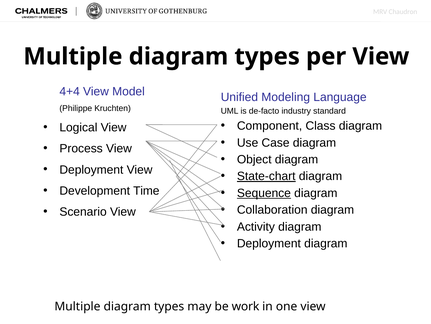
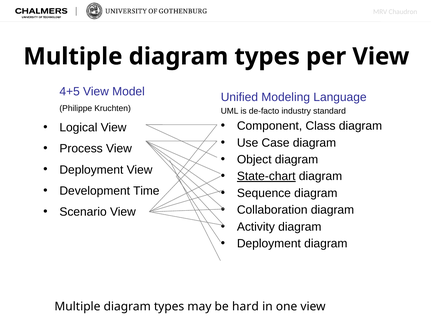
4+4: 4+4 -> 4+5
Sequence underline: present -> none
work: work -> hard
